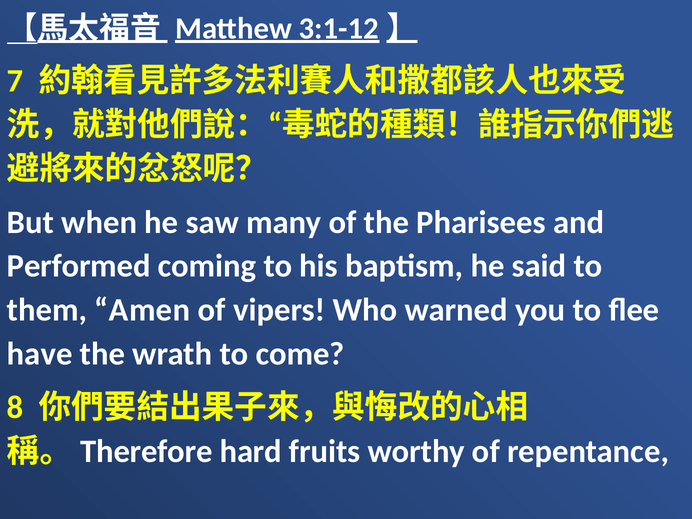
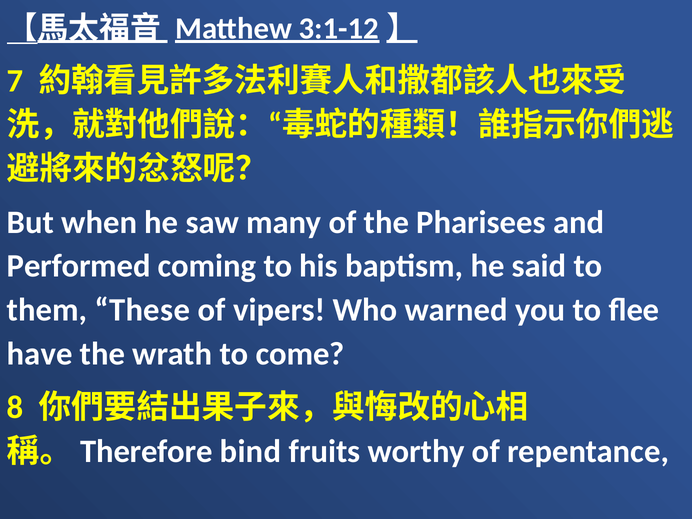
Amen: Amen -> These
hard: hard -> bind
